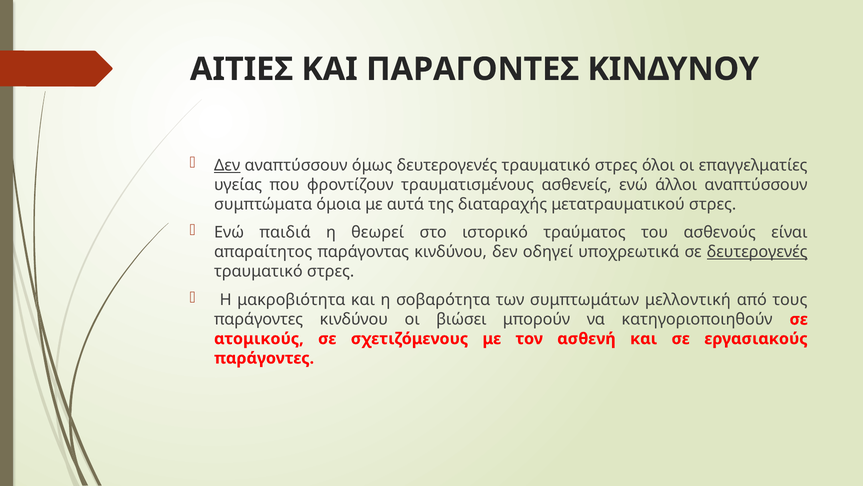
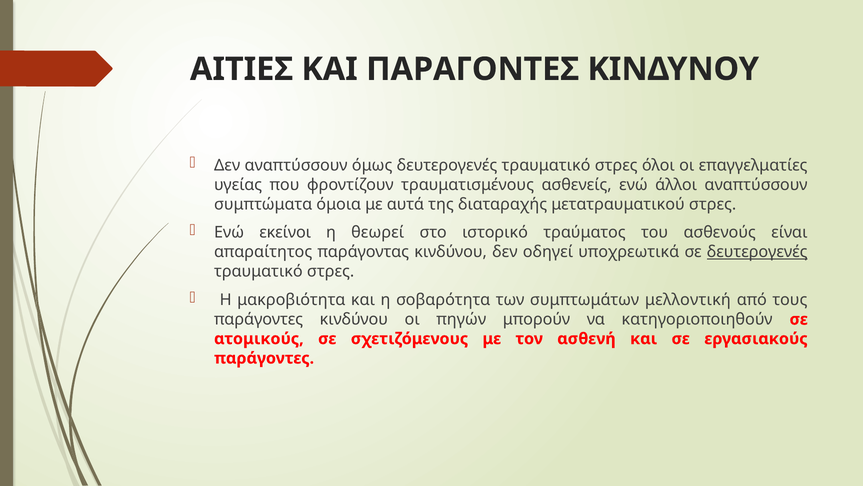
Δεν at (227, 165) underline: present -> none
παιδιά: παιδιά -> εκείνοι
βιώσει: βιώσει -> πηγών
